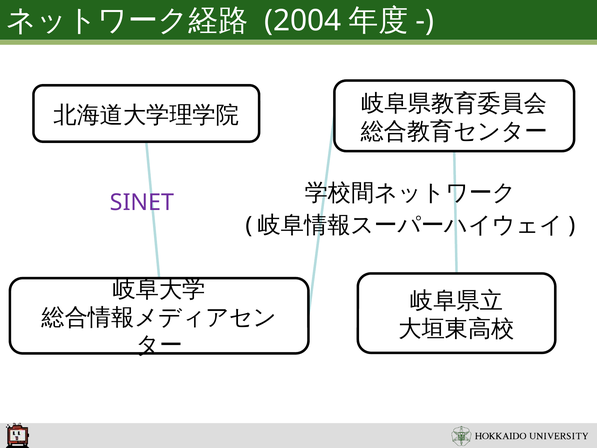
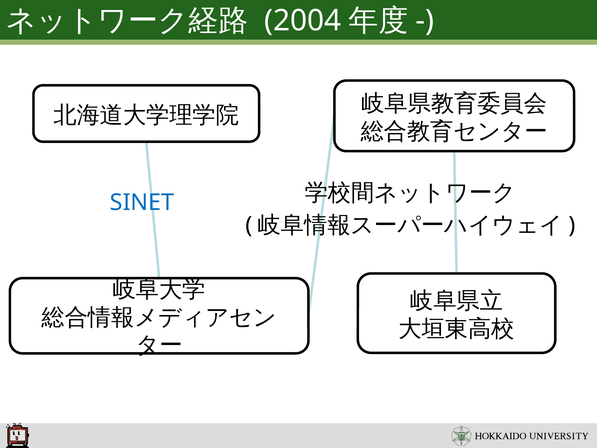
SINET colour: purple -> blue
